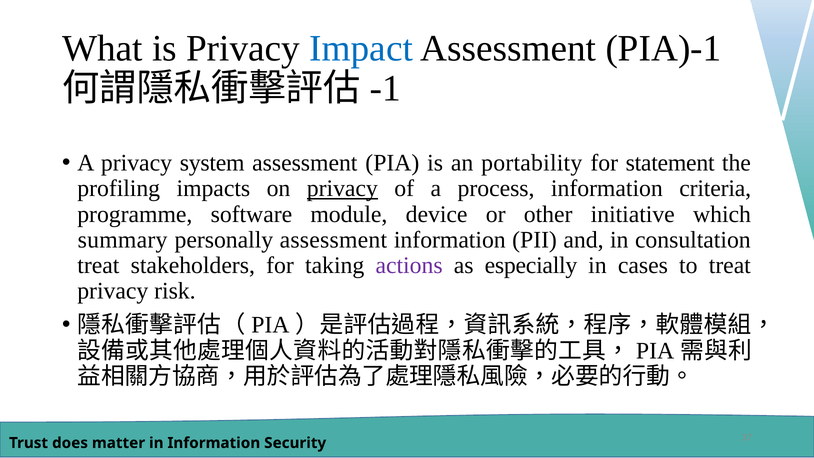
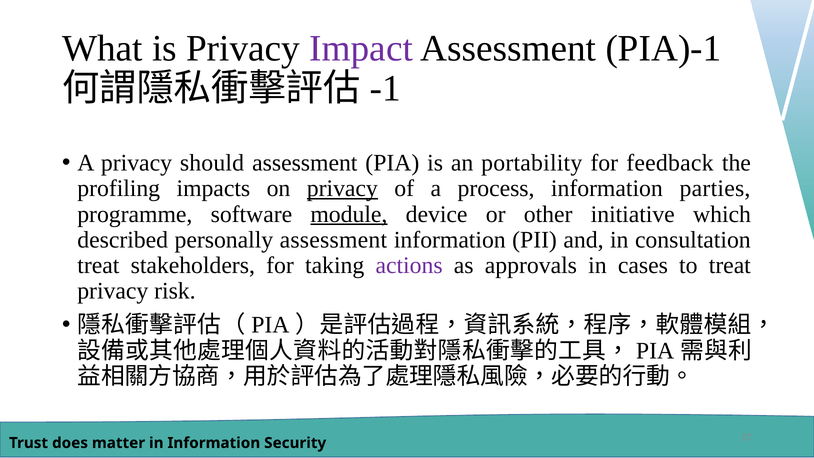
Impact colour: blue -> purple
system: system -> should
statement: statement -> feedback
criteria: criteria -> parties
module underline: none -> present
summary: summary -> described
especially: especially -> approvals
